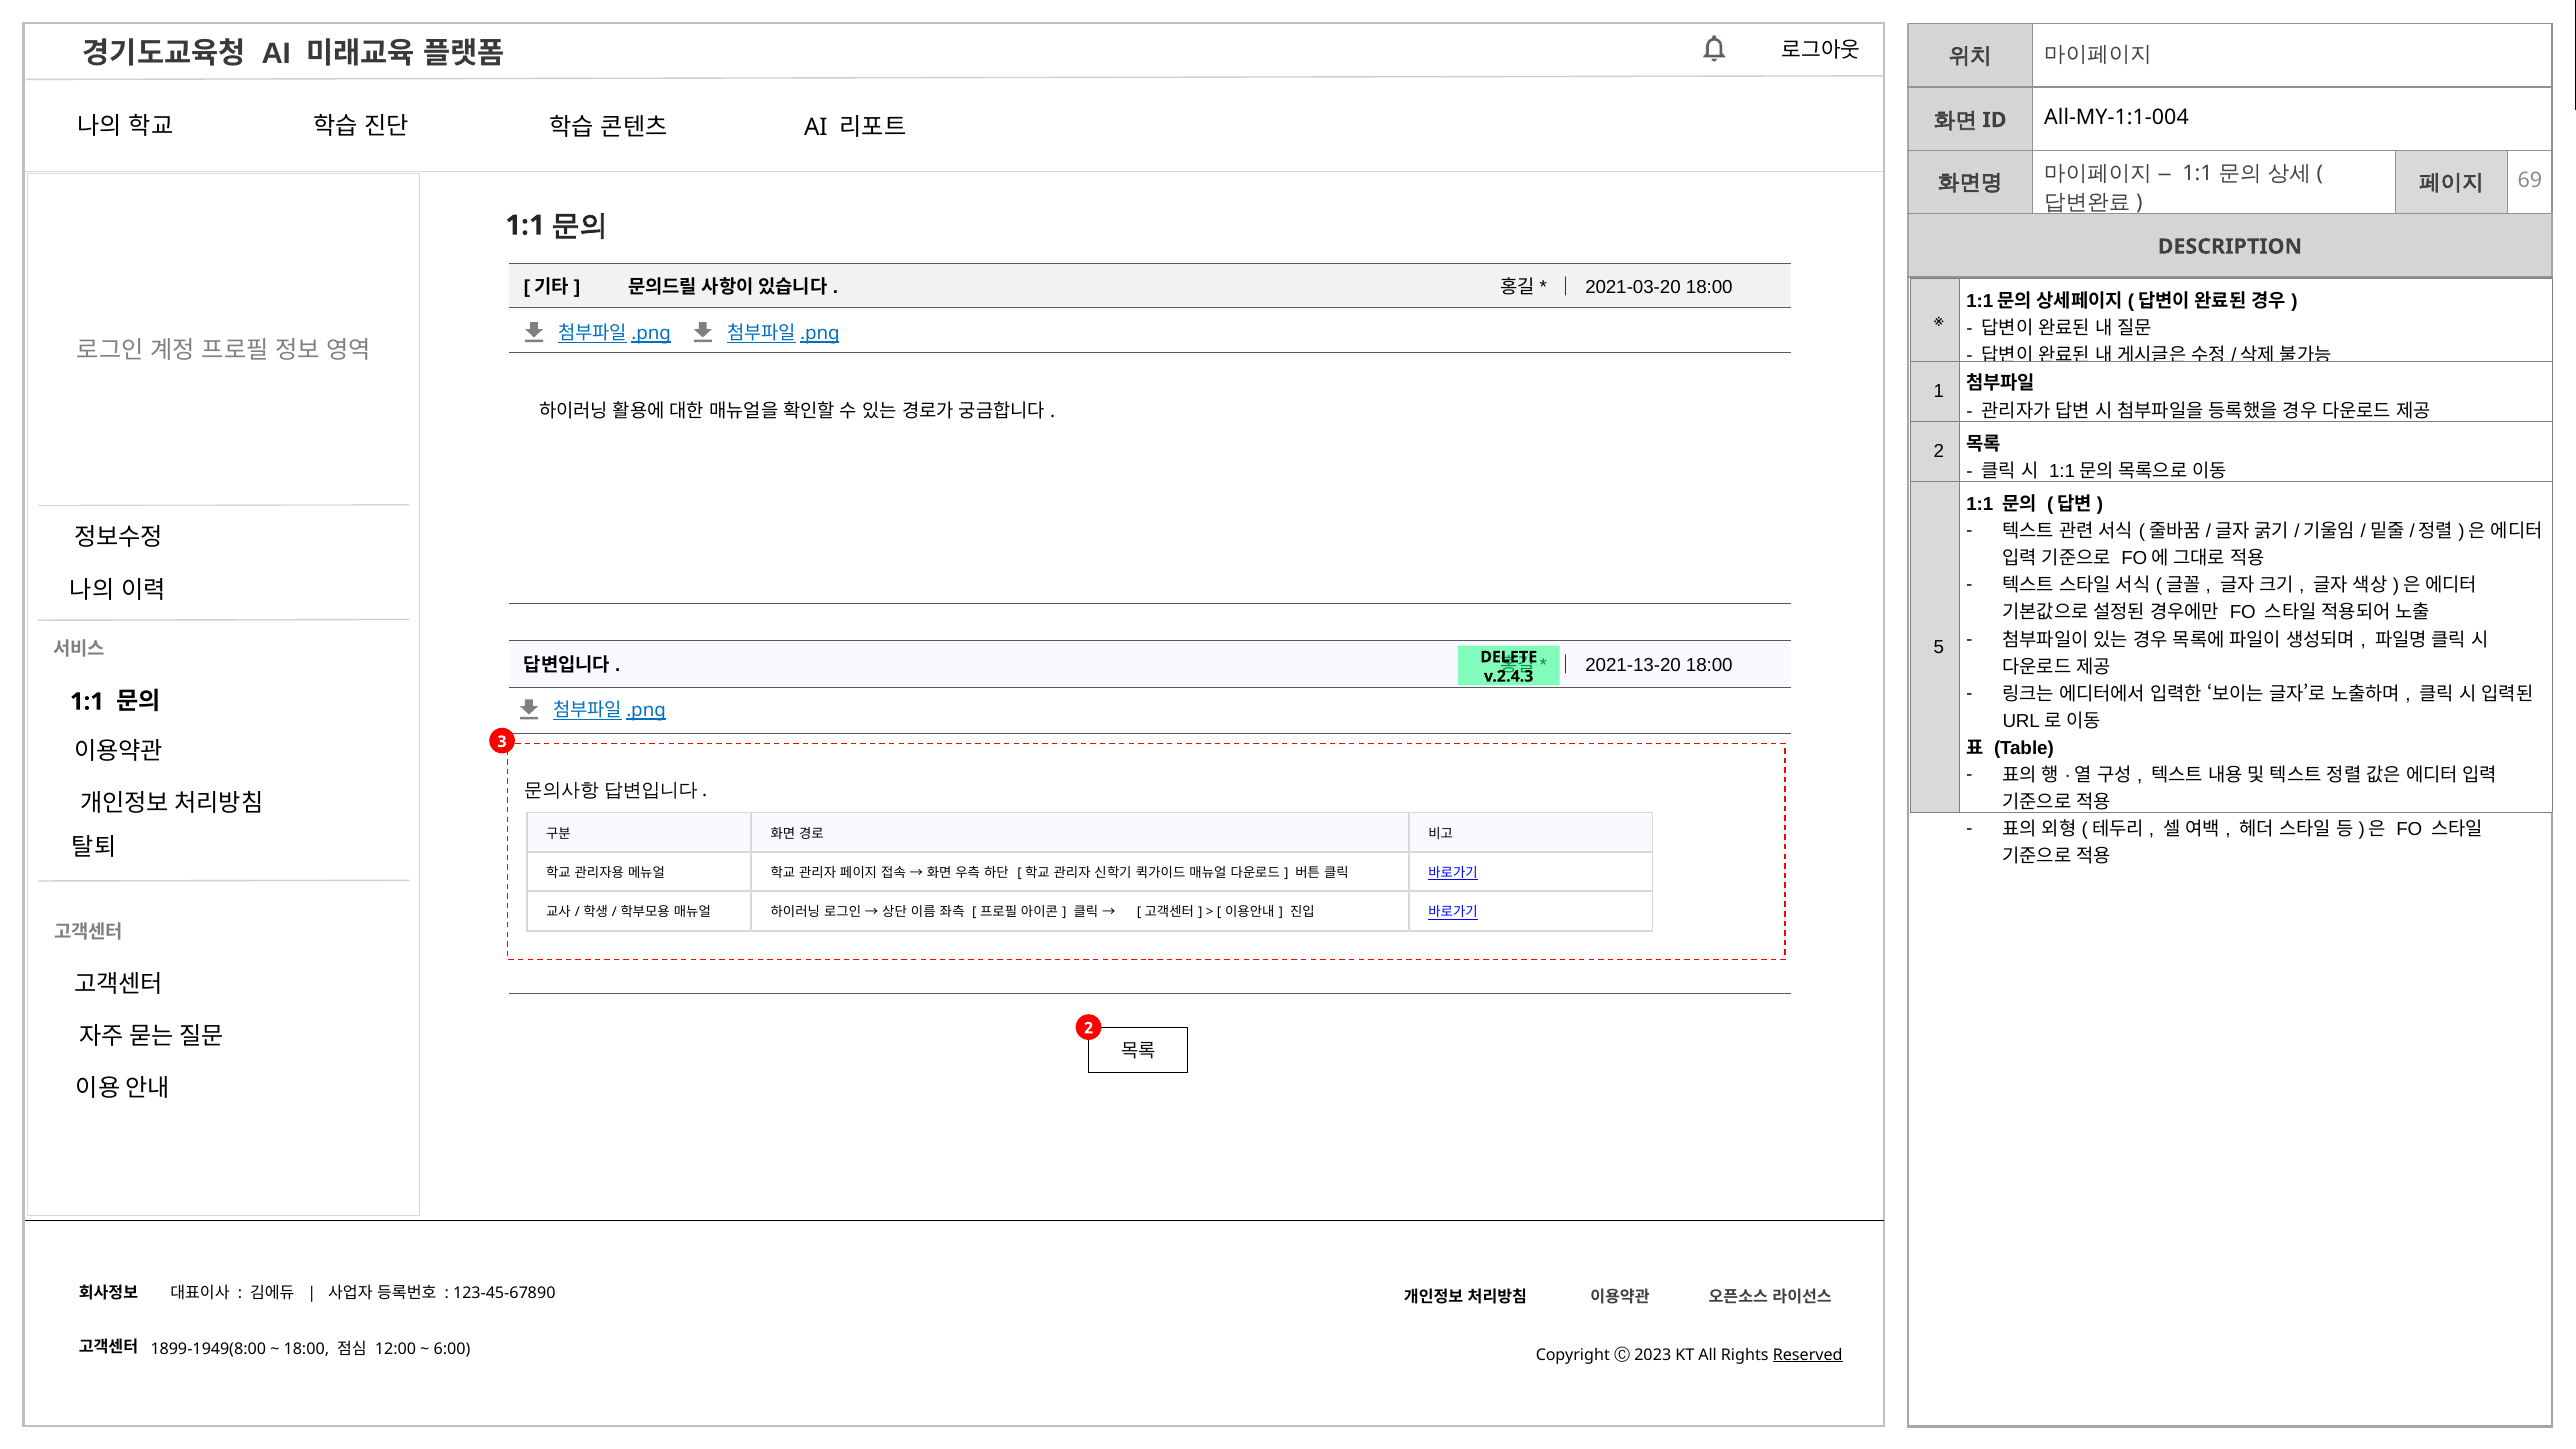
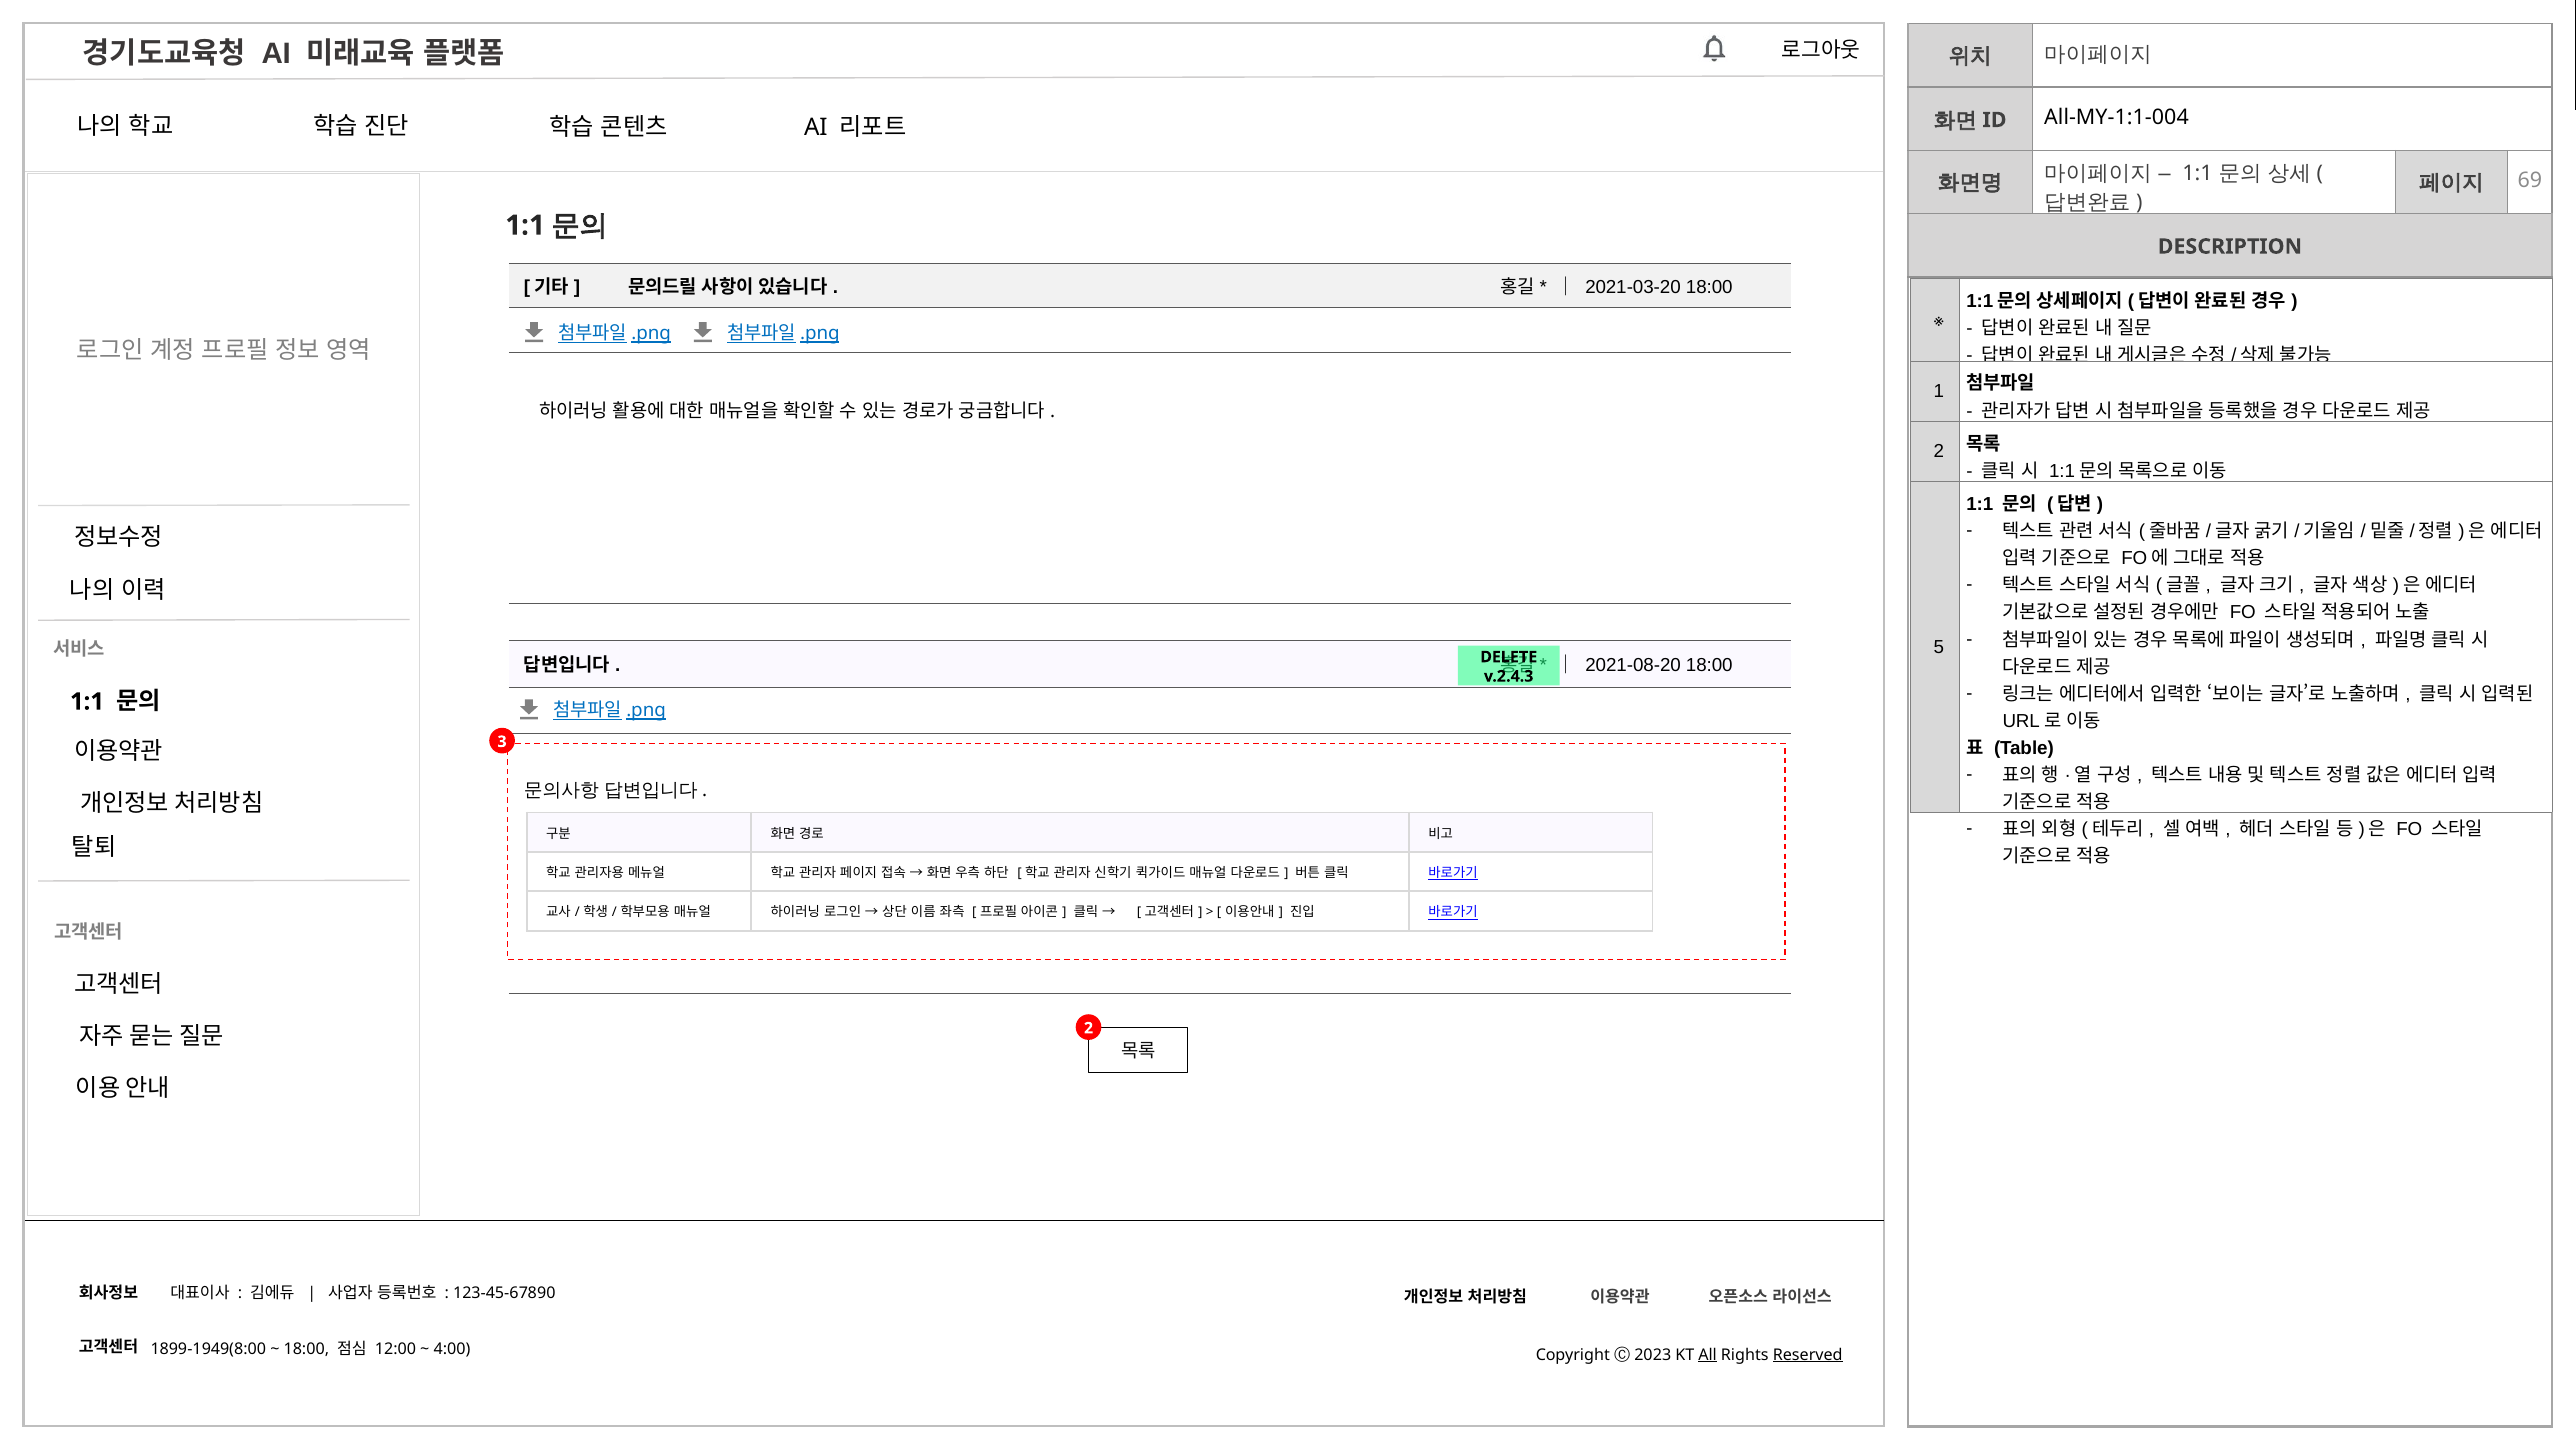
2021-13-20: 2021-13-20 -> 2021-08-20
6:00: 6:00 -> 4:00
All underline: none -> present
